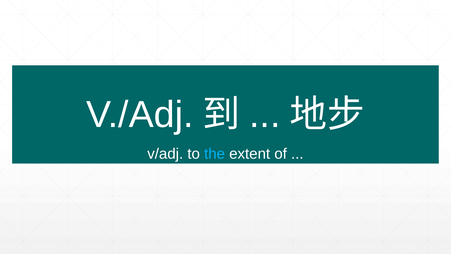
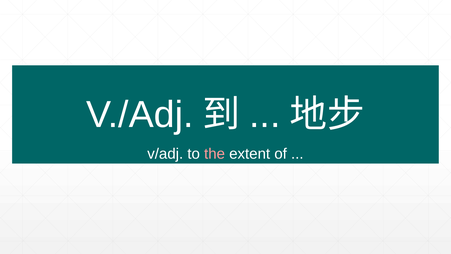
the colour: light blue -> pink
